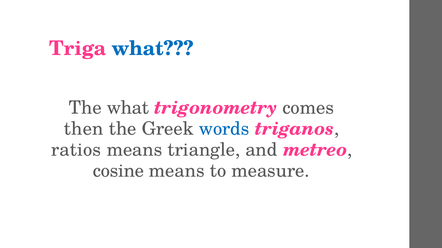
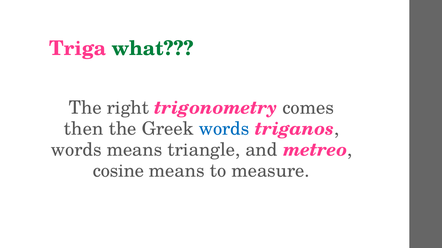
what at (153, 49) colour: blue -> green
The what: what -> right
ratios at (76, 150): ratios -> words
